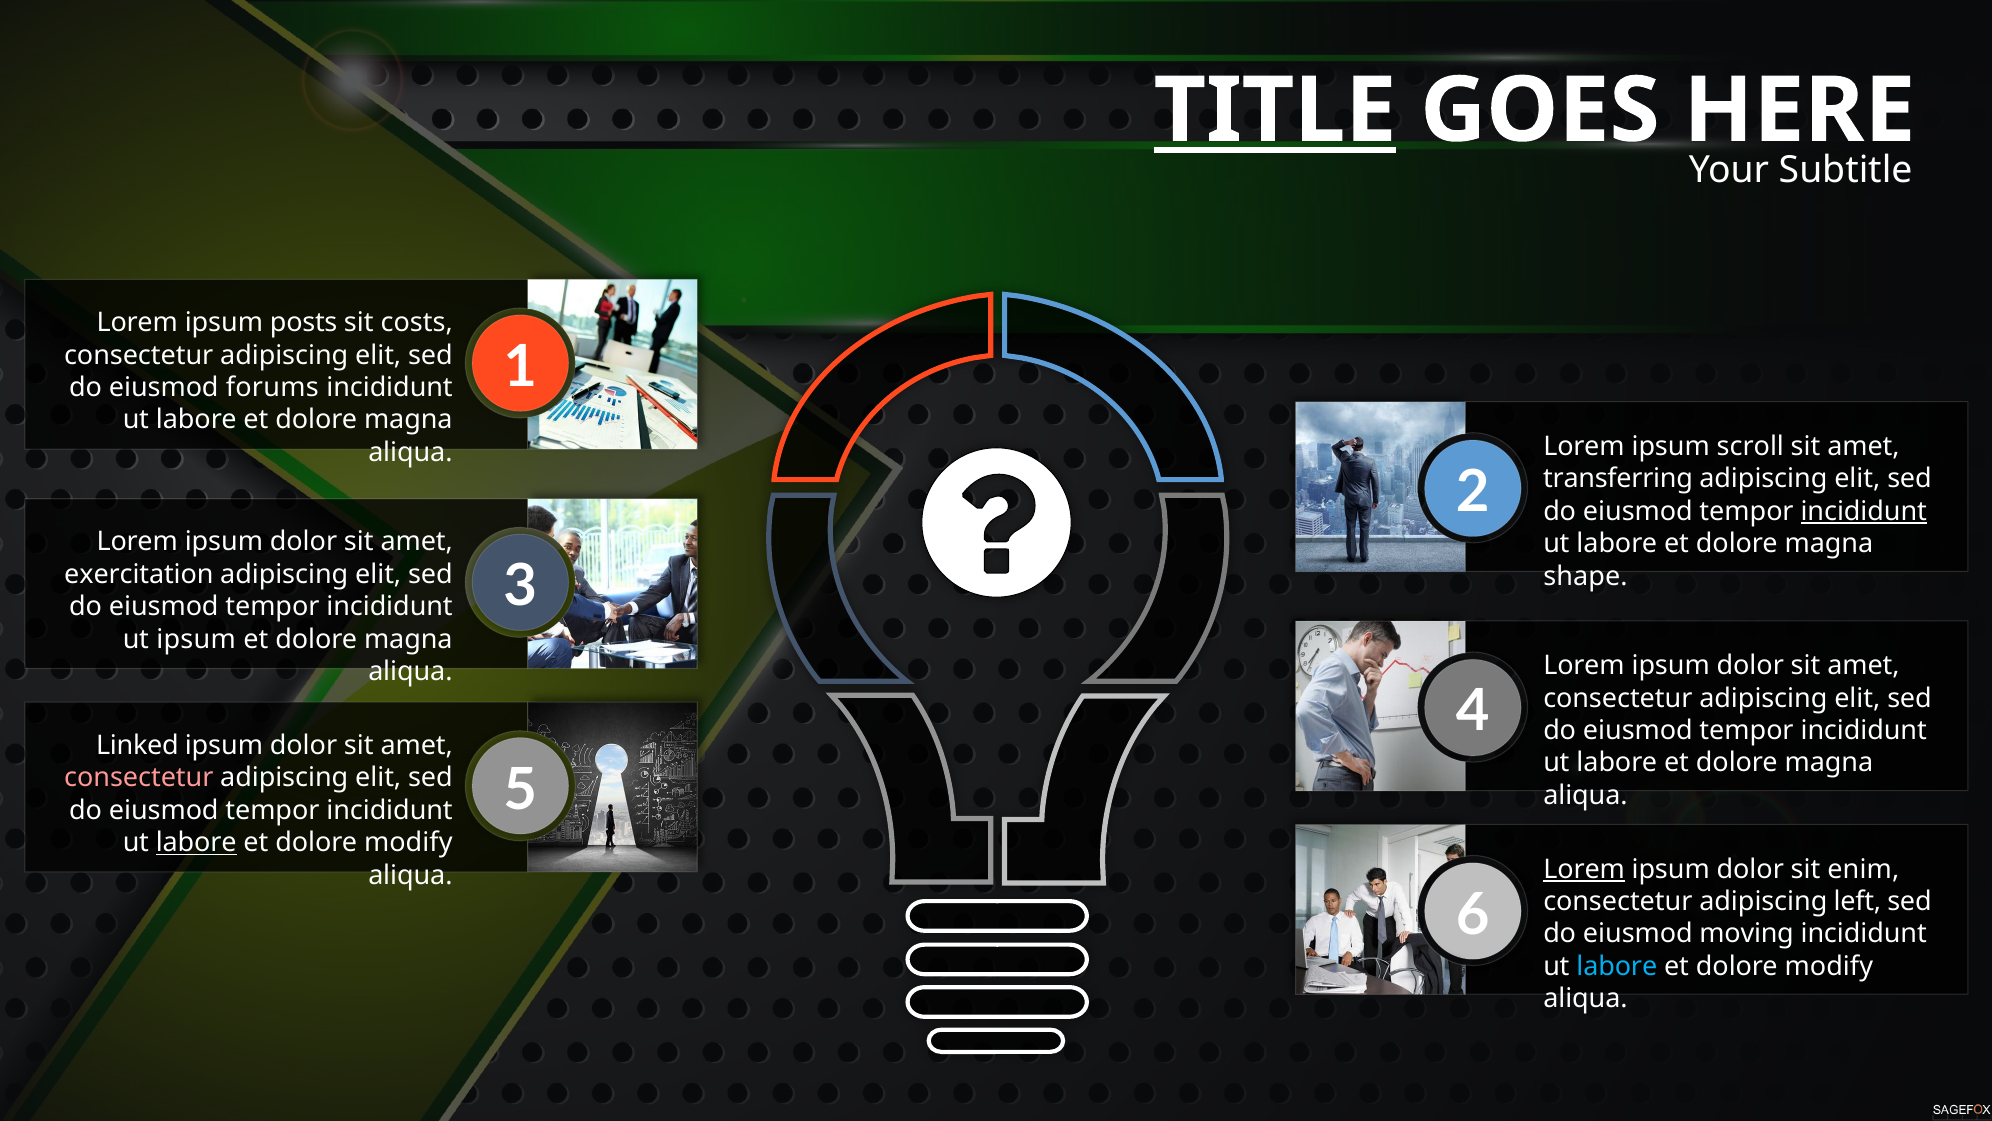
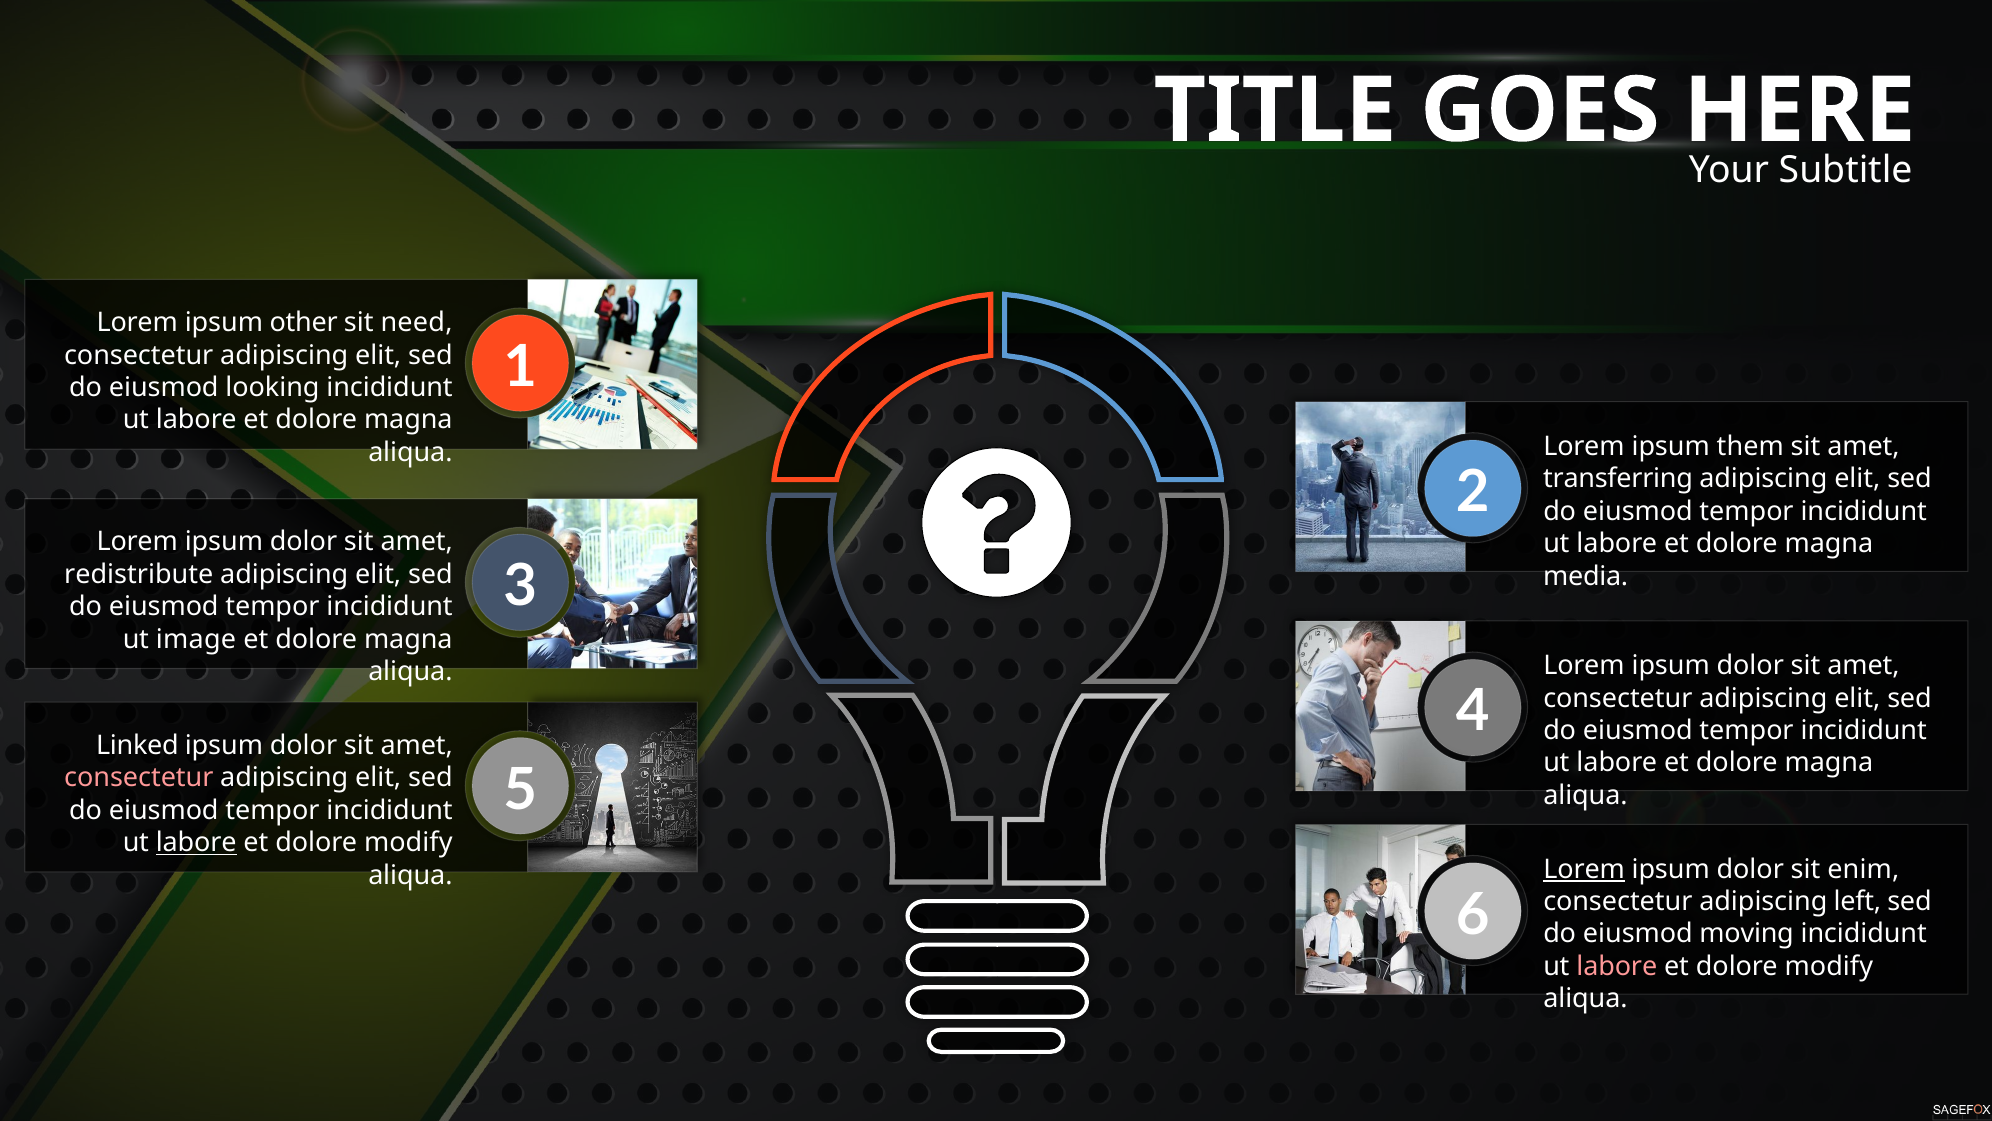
TITLE underline: present -> none
posts: posts -> other
costs: costs -> need
forums: forums -> looking
scroll: scroll -> them
incididunt at (1864, 511) underline: present -> none
exercitation: exercitation -> redistribute
shape: shape -> media
ut ipsum: ipsum -> image
labore at (1617, 966) colour: light blue -> pink
